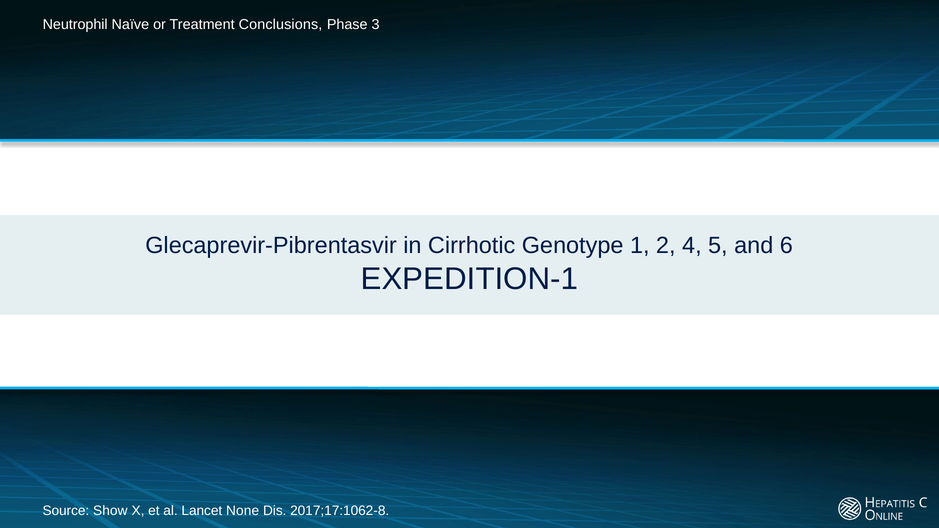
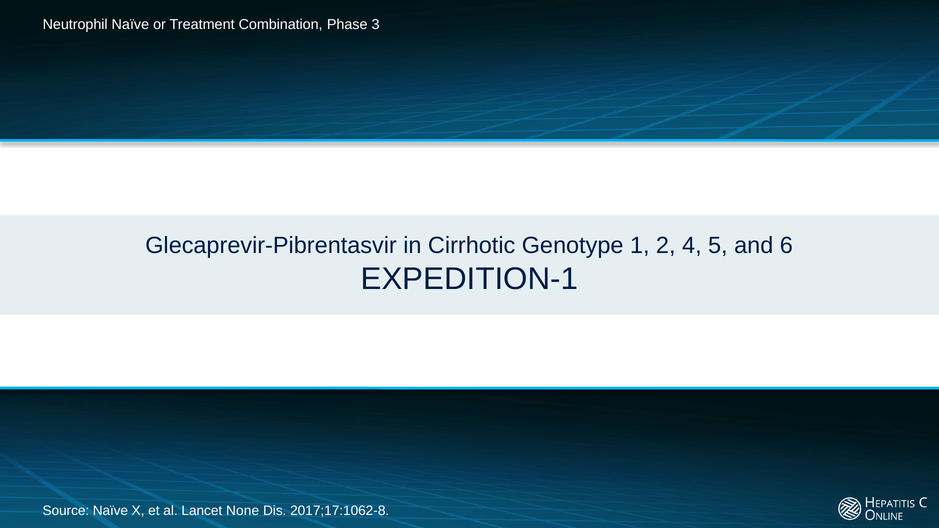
Conclusions: Conclusions -> Combination
Source Show: Show -> Naïve
